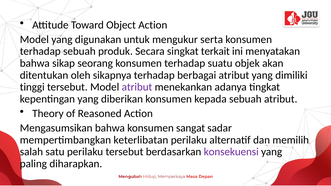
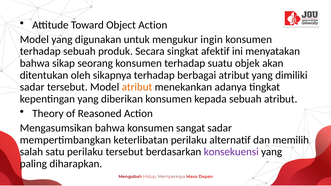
serta: serta -> ingin
terkait: terkait -> afektif
tinggi at (32, 87): tinggi -> sadar
atribut at (137, 87) colour: purple -> orange
